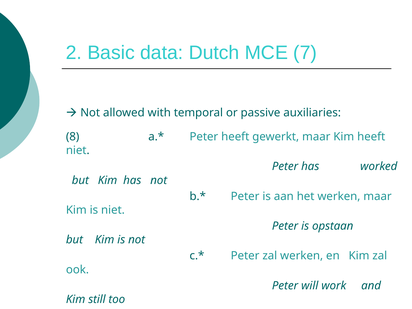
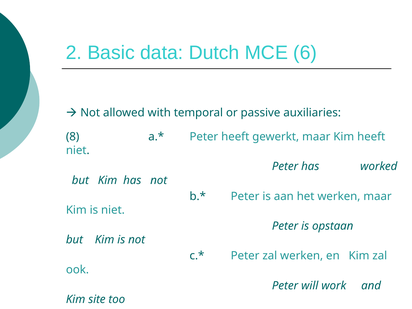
7: 7 -> 6
still: still -> site
